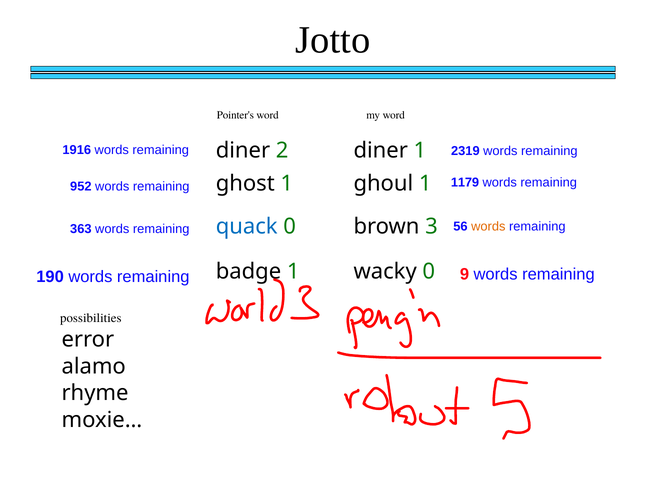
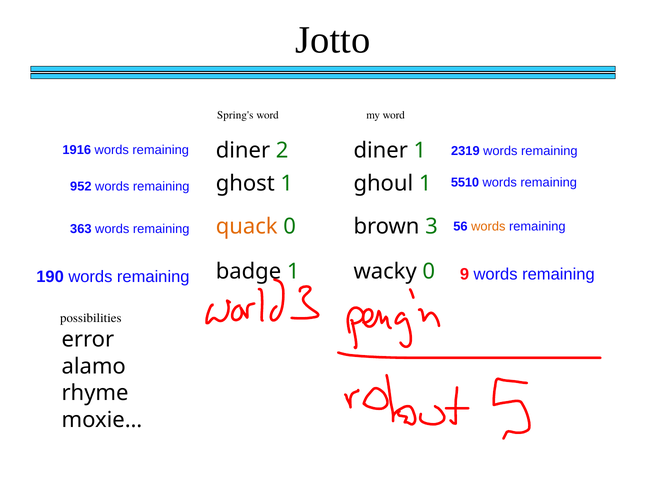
Pointer's: Pointer's -> Spring's
1179: 1179 -> 5510
quack colour: blue -> orange
